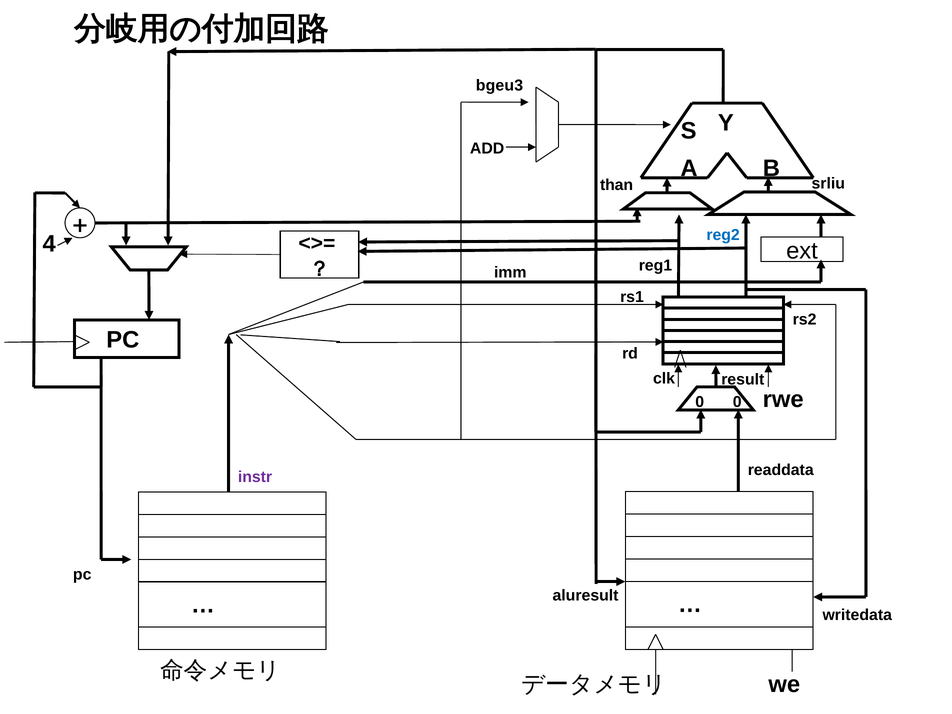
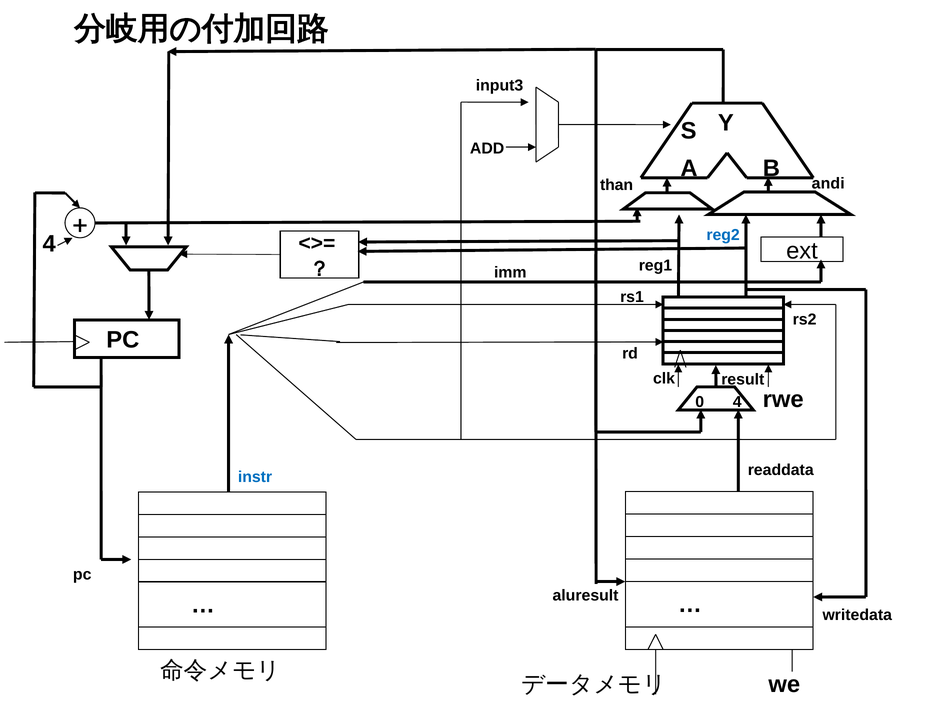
bgeu3: bgeu3 -> input3
srliu: srliu -> andi
0 0: 0 -> 4
instr colour: purple -> blue
